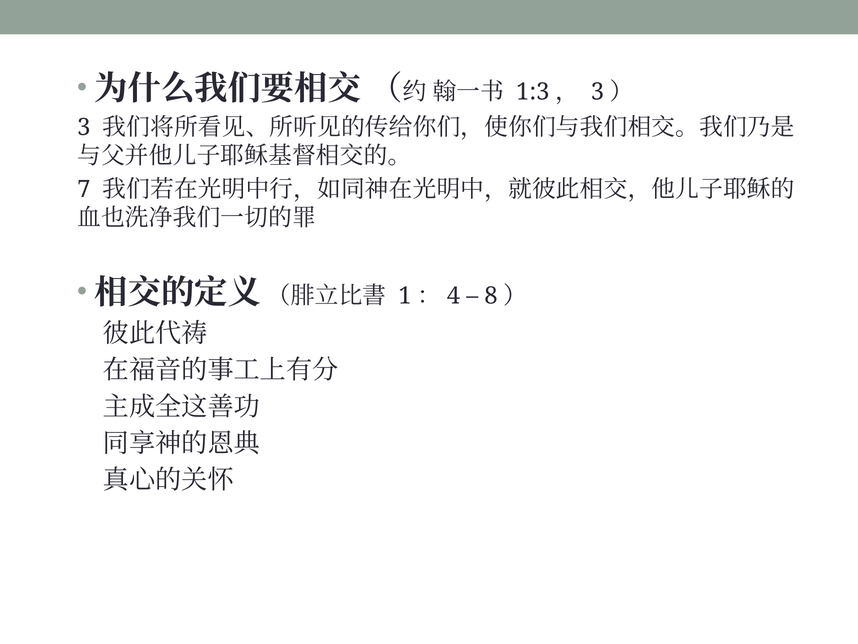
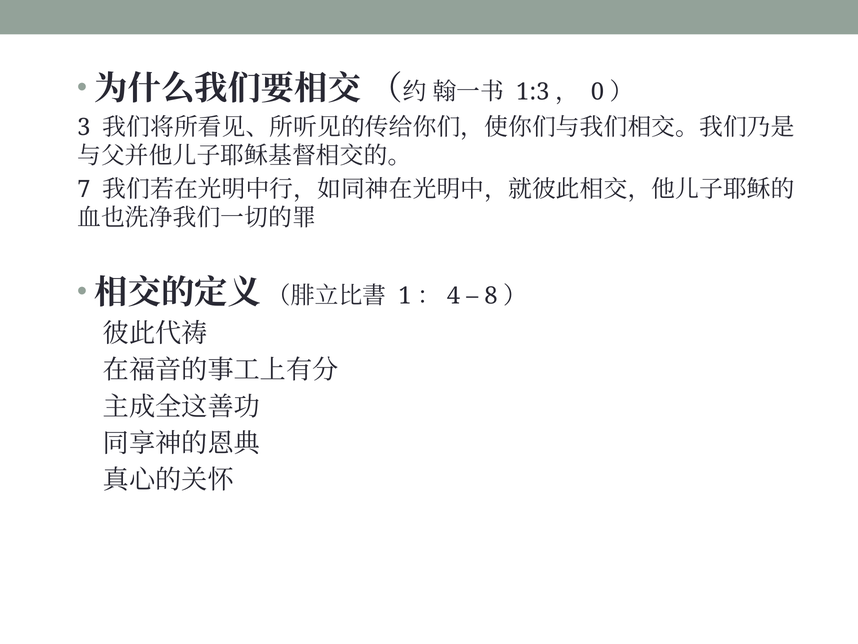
3 at (598, 92): 3 -> 0
